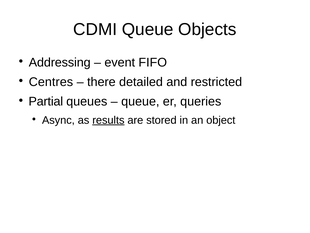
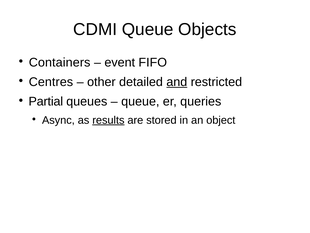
Addressing: Addressing -> Containers
there: there -> other
and underline: none -> present
